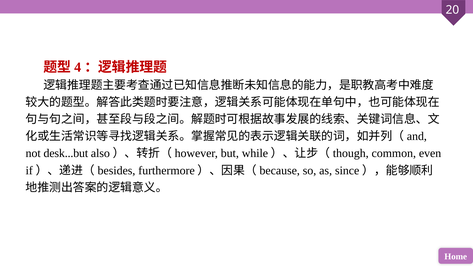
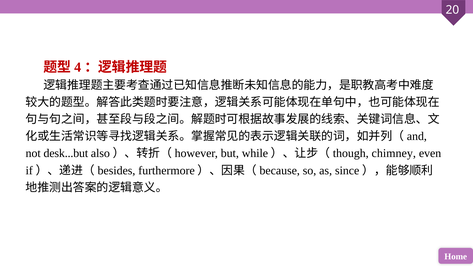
common: common -> chimney
